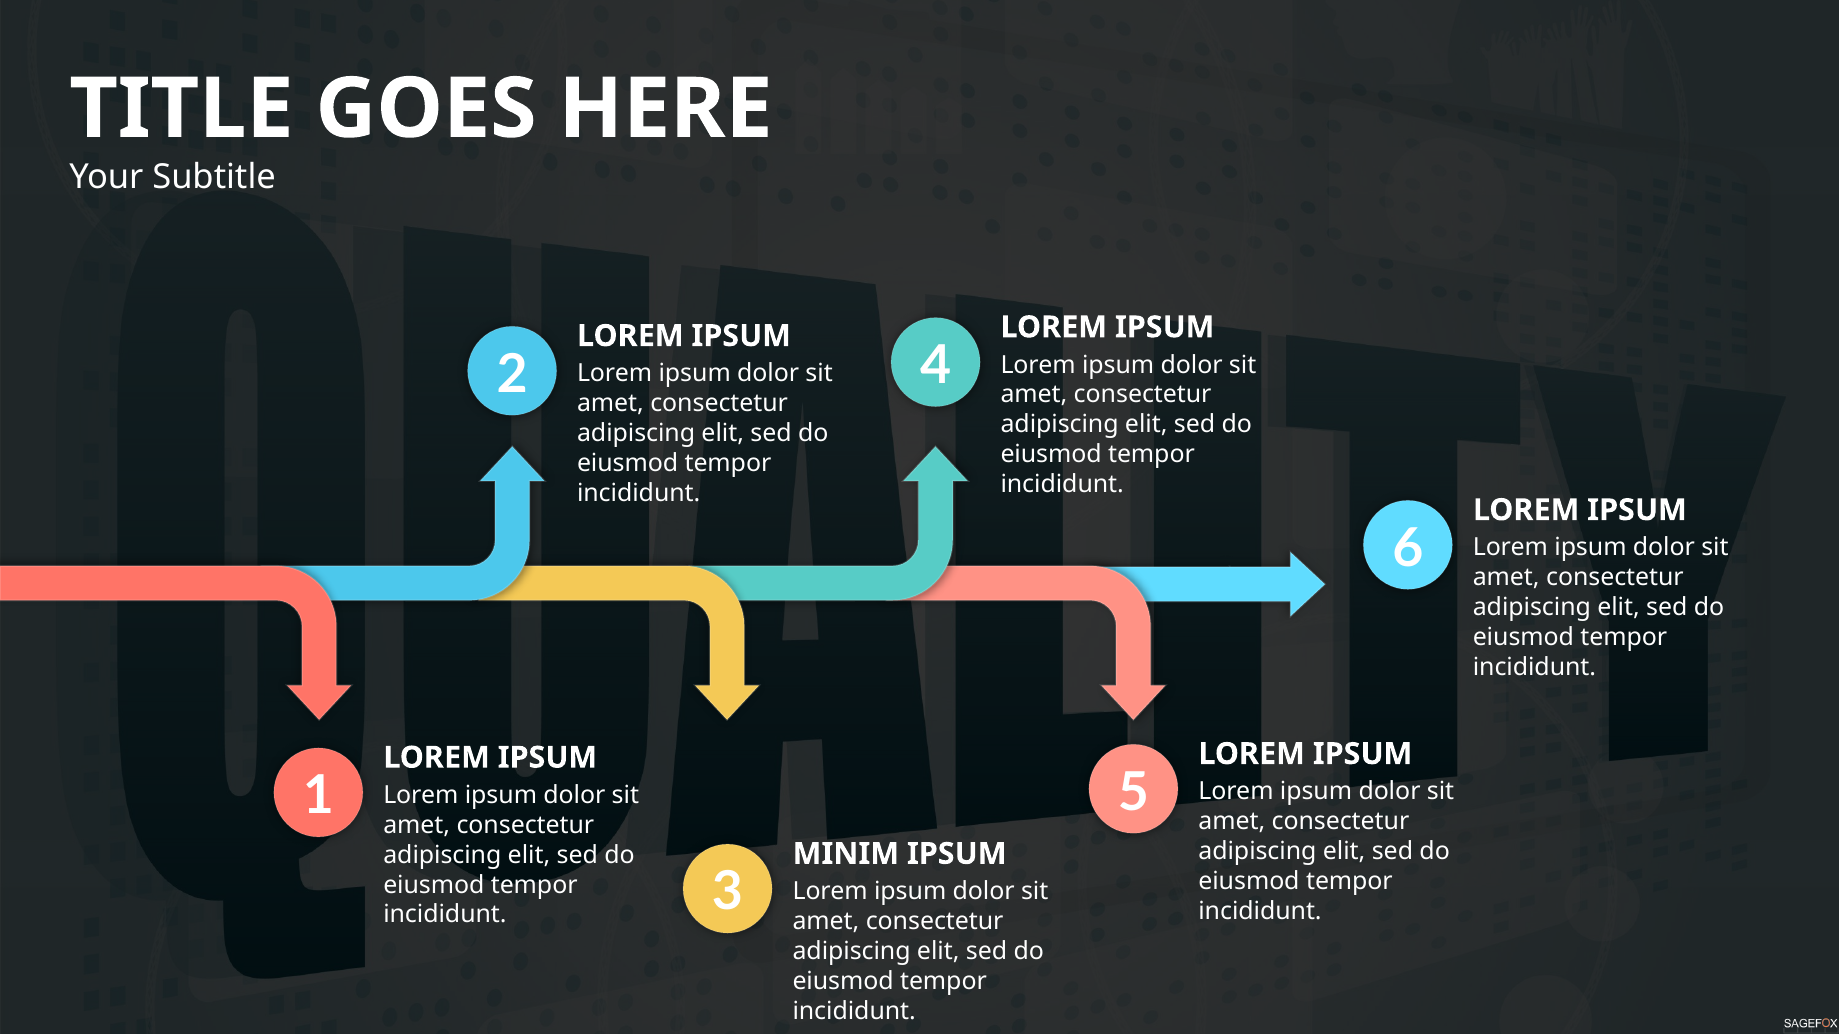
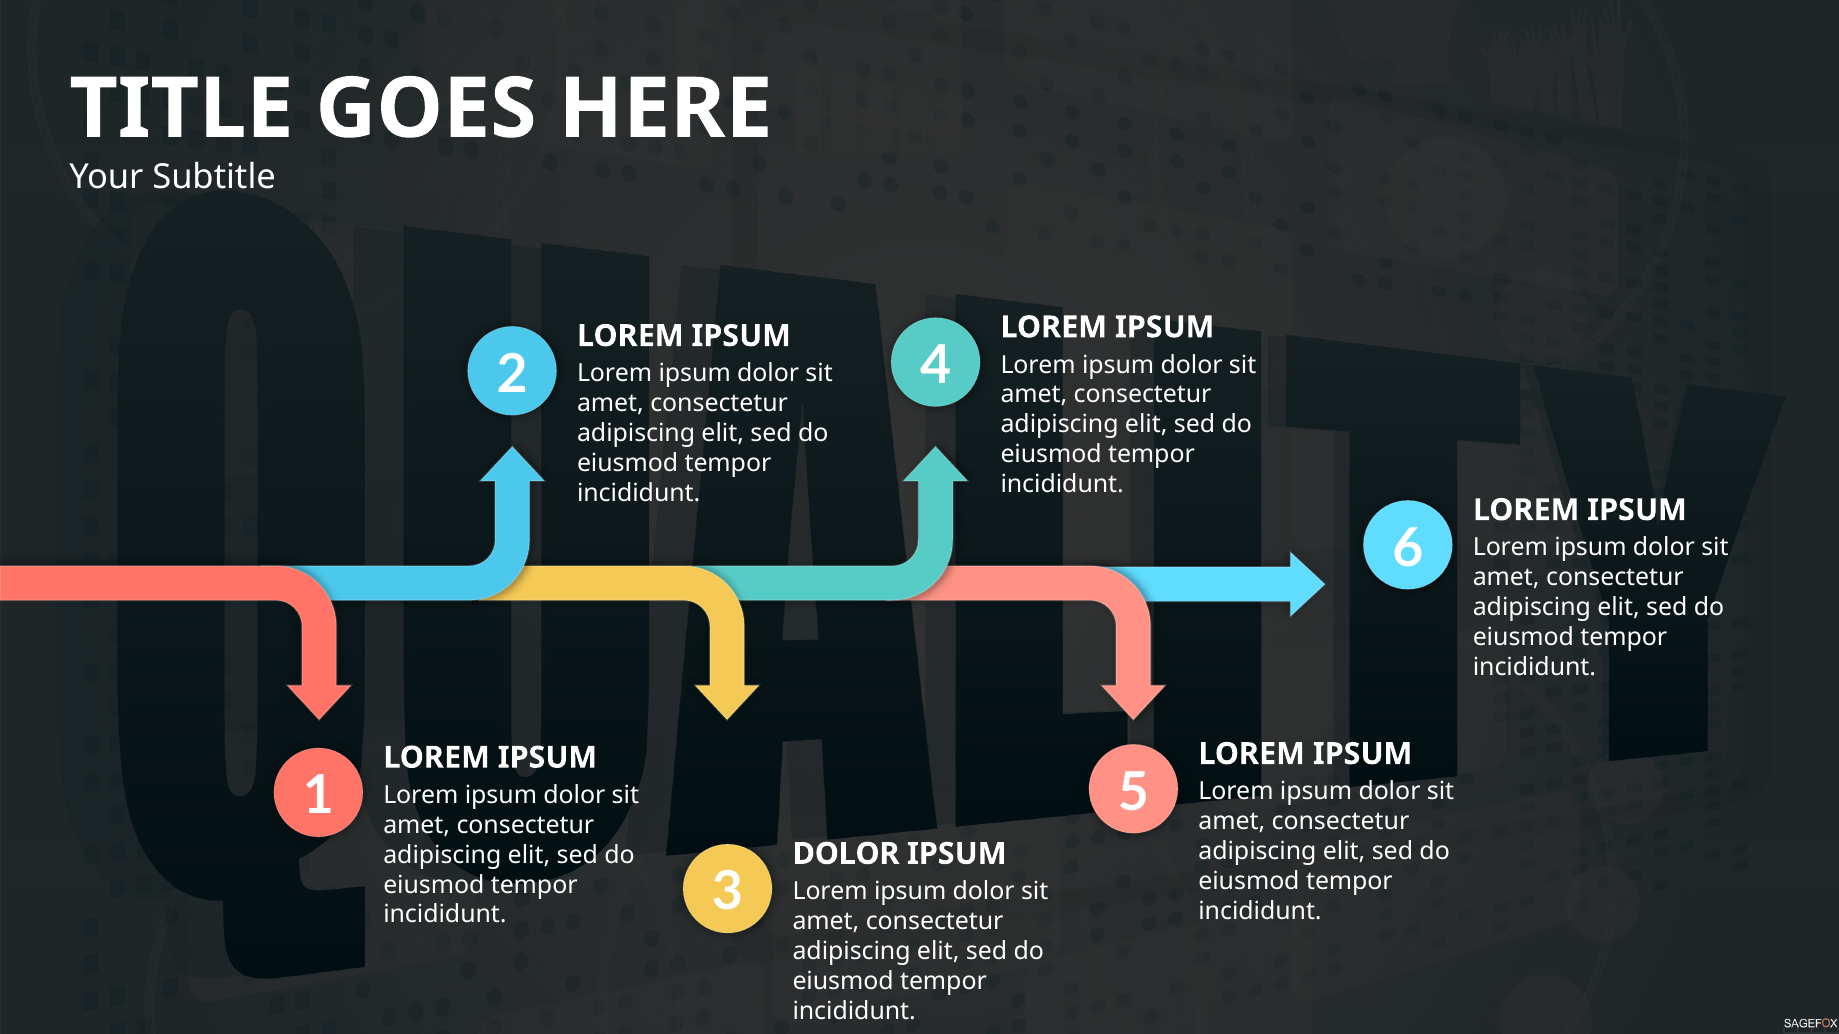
MINIM at (846, 854): MINIM -> DOLOR
